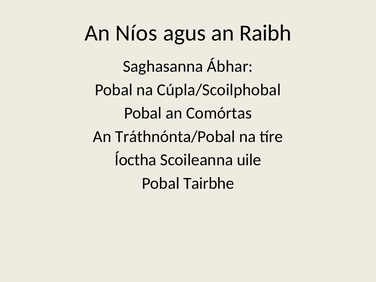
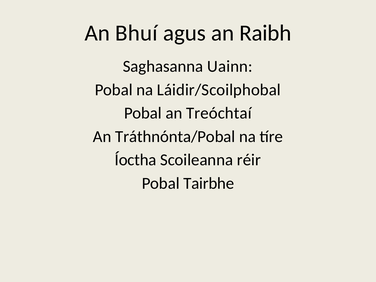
Níos: Níos -> Bhuí
Ábhar: Ábhar -> Uainn
Cúpla/Scoilphobal: Cúpla/Scoilphobal -> Láidir/Scoilphobal
Comórtas: Comórtas -> Treóchtaí
uile: uile -> réir
